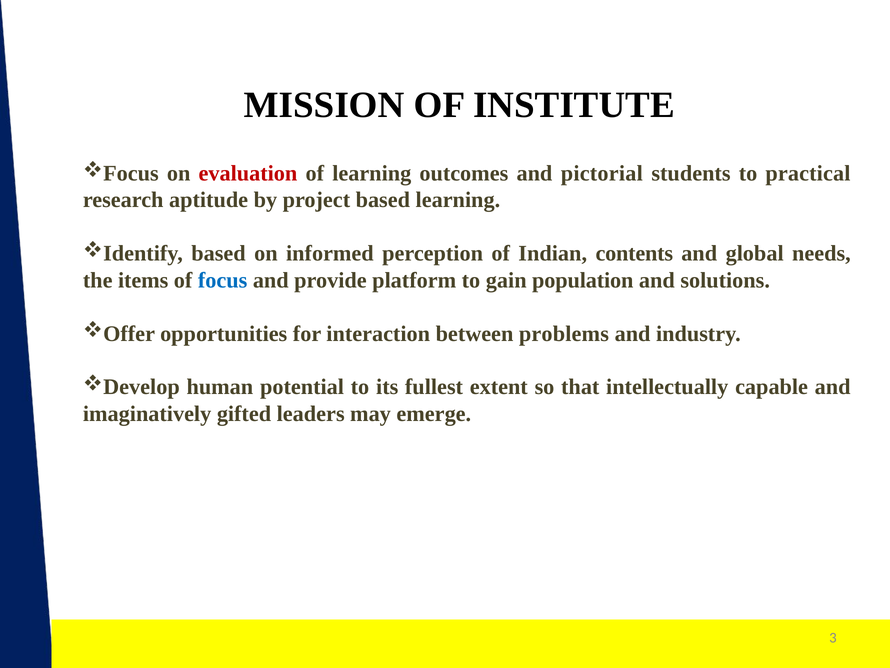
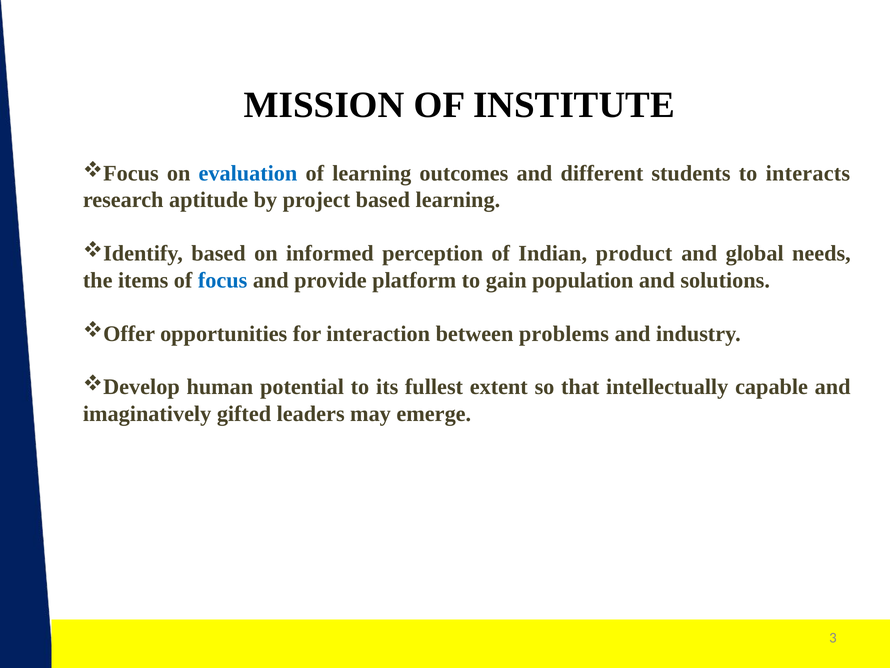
evaluation colour: red -> blue
pictorial: pictorial -> different
practical: practical -> interacts
contents: contents -> product
